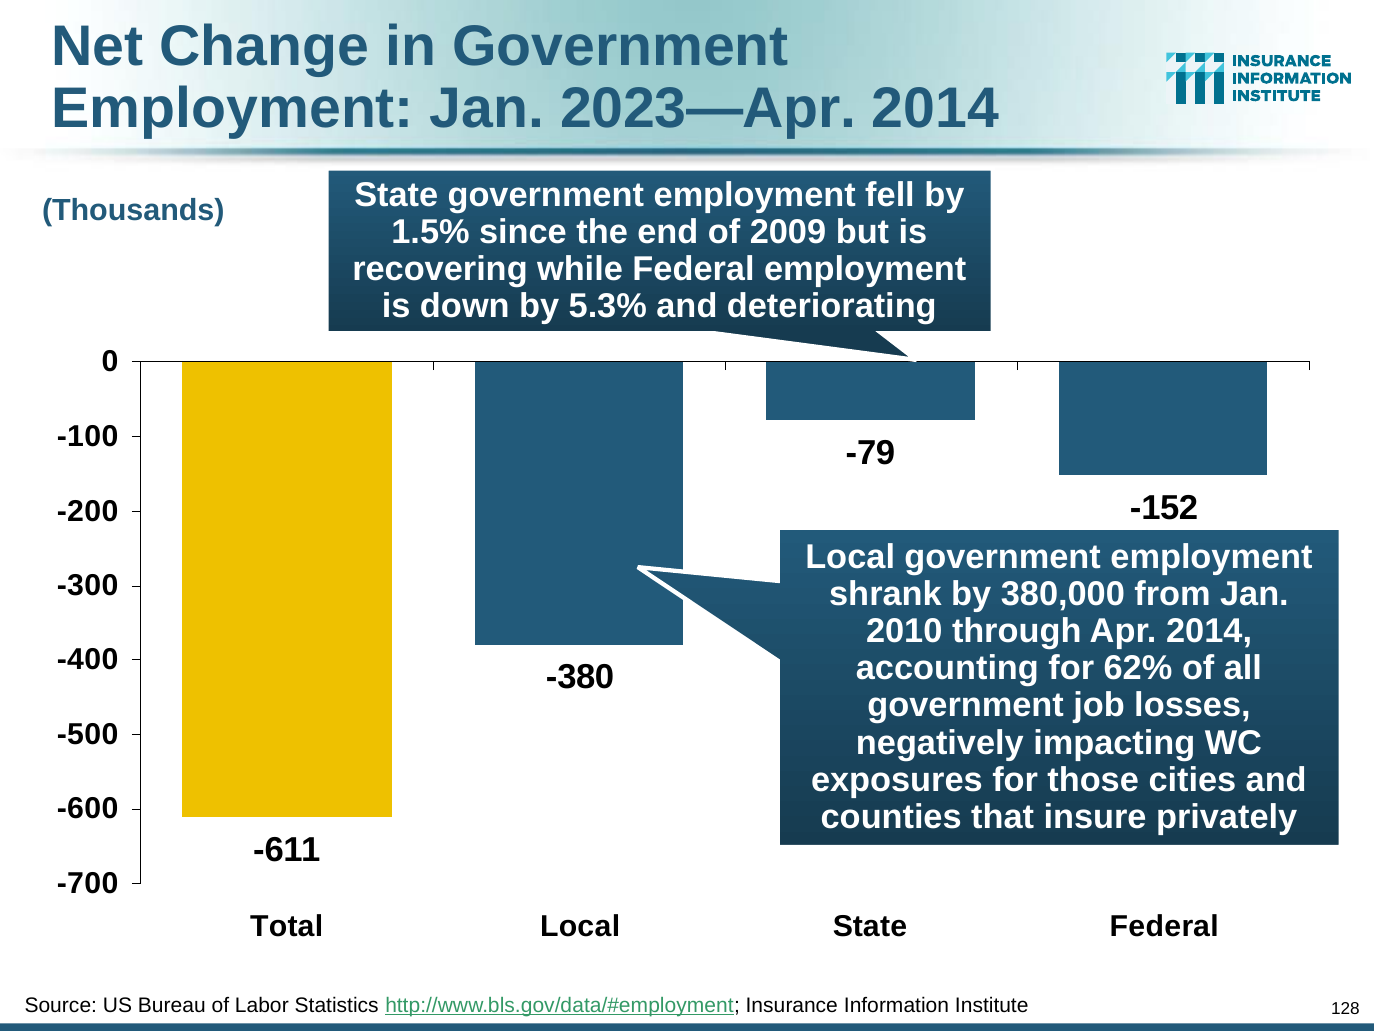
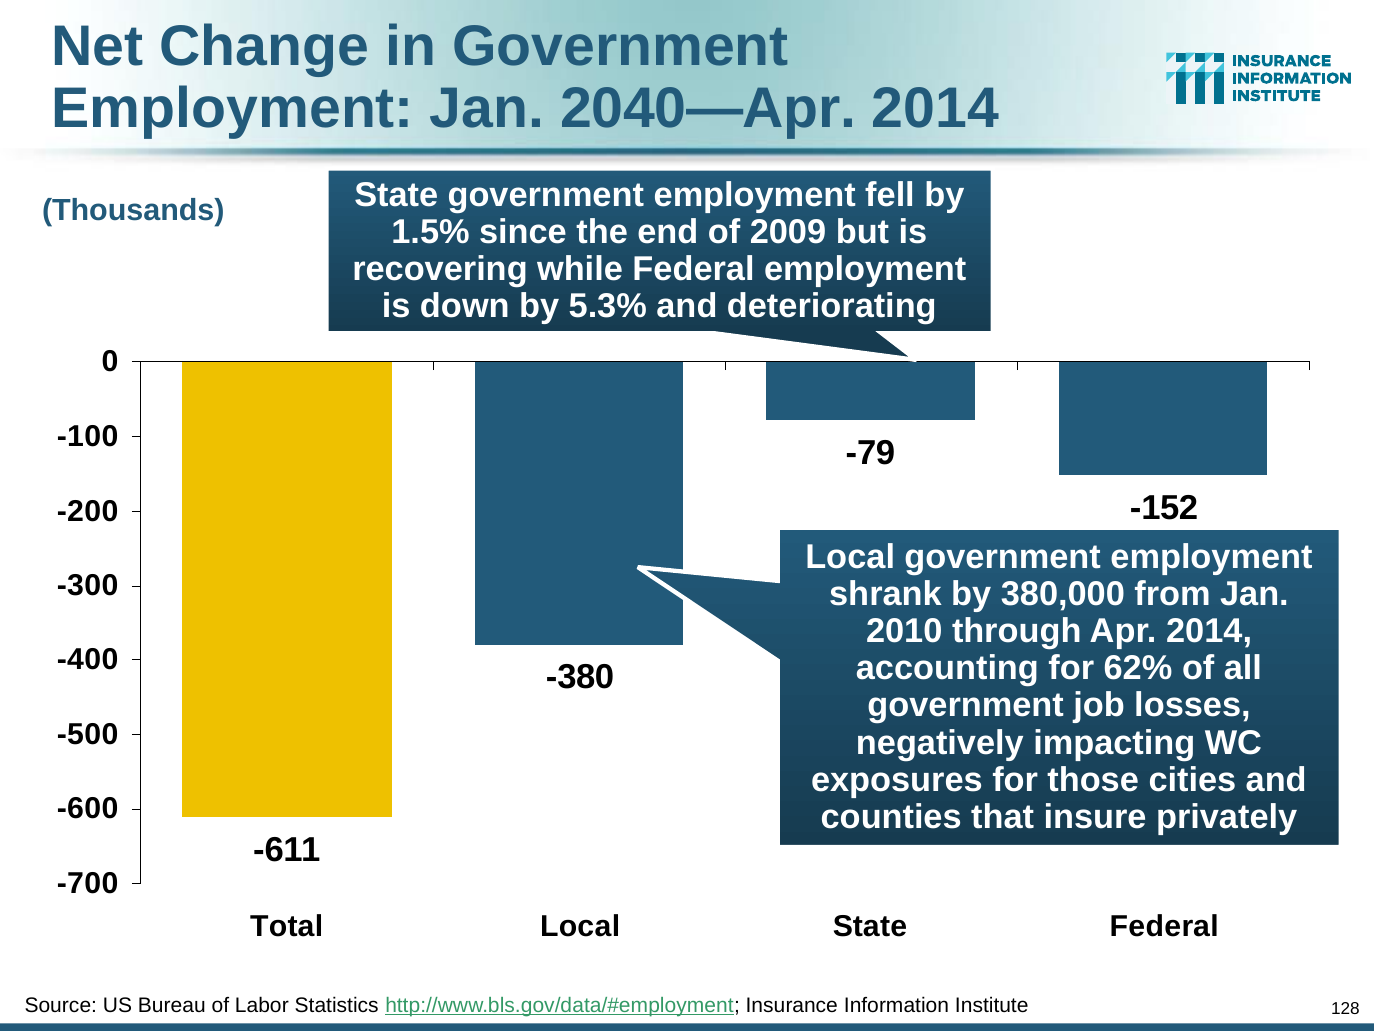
2023—Apr: 2023—Apr -> 2040—Apr
